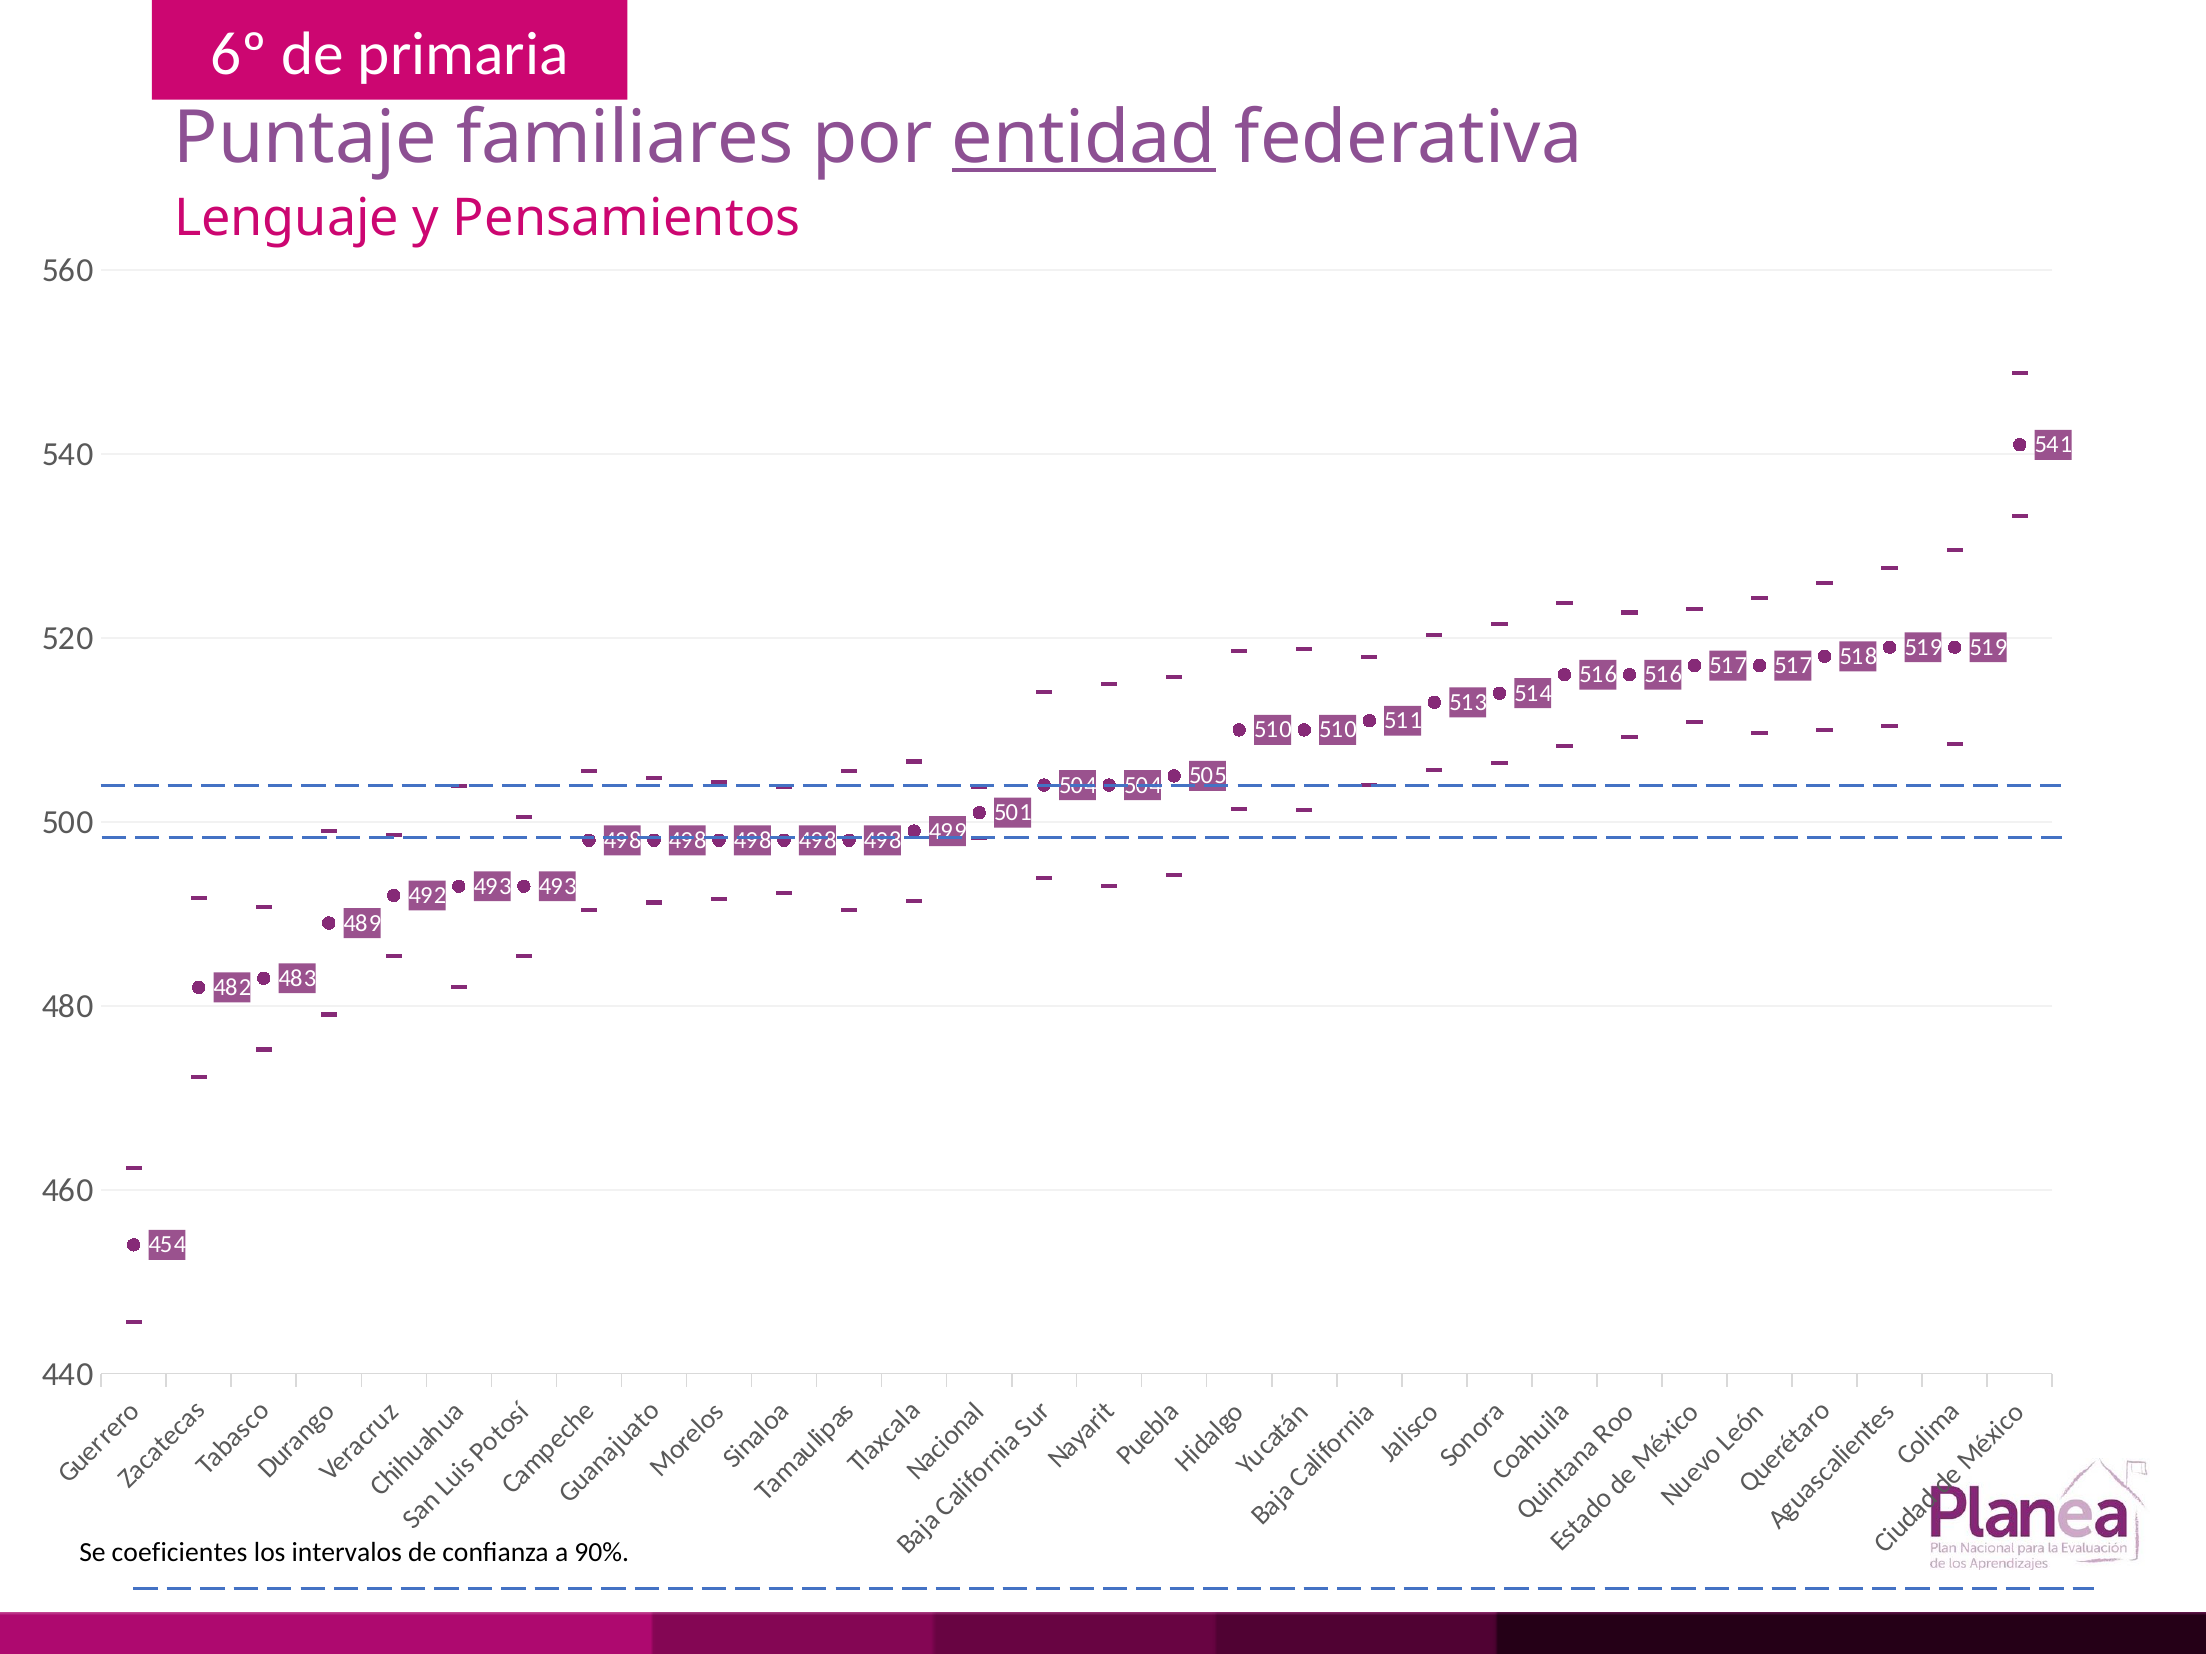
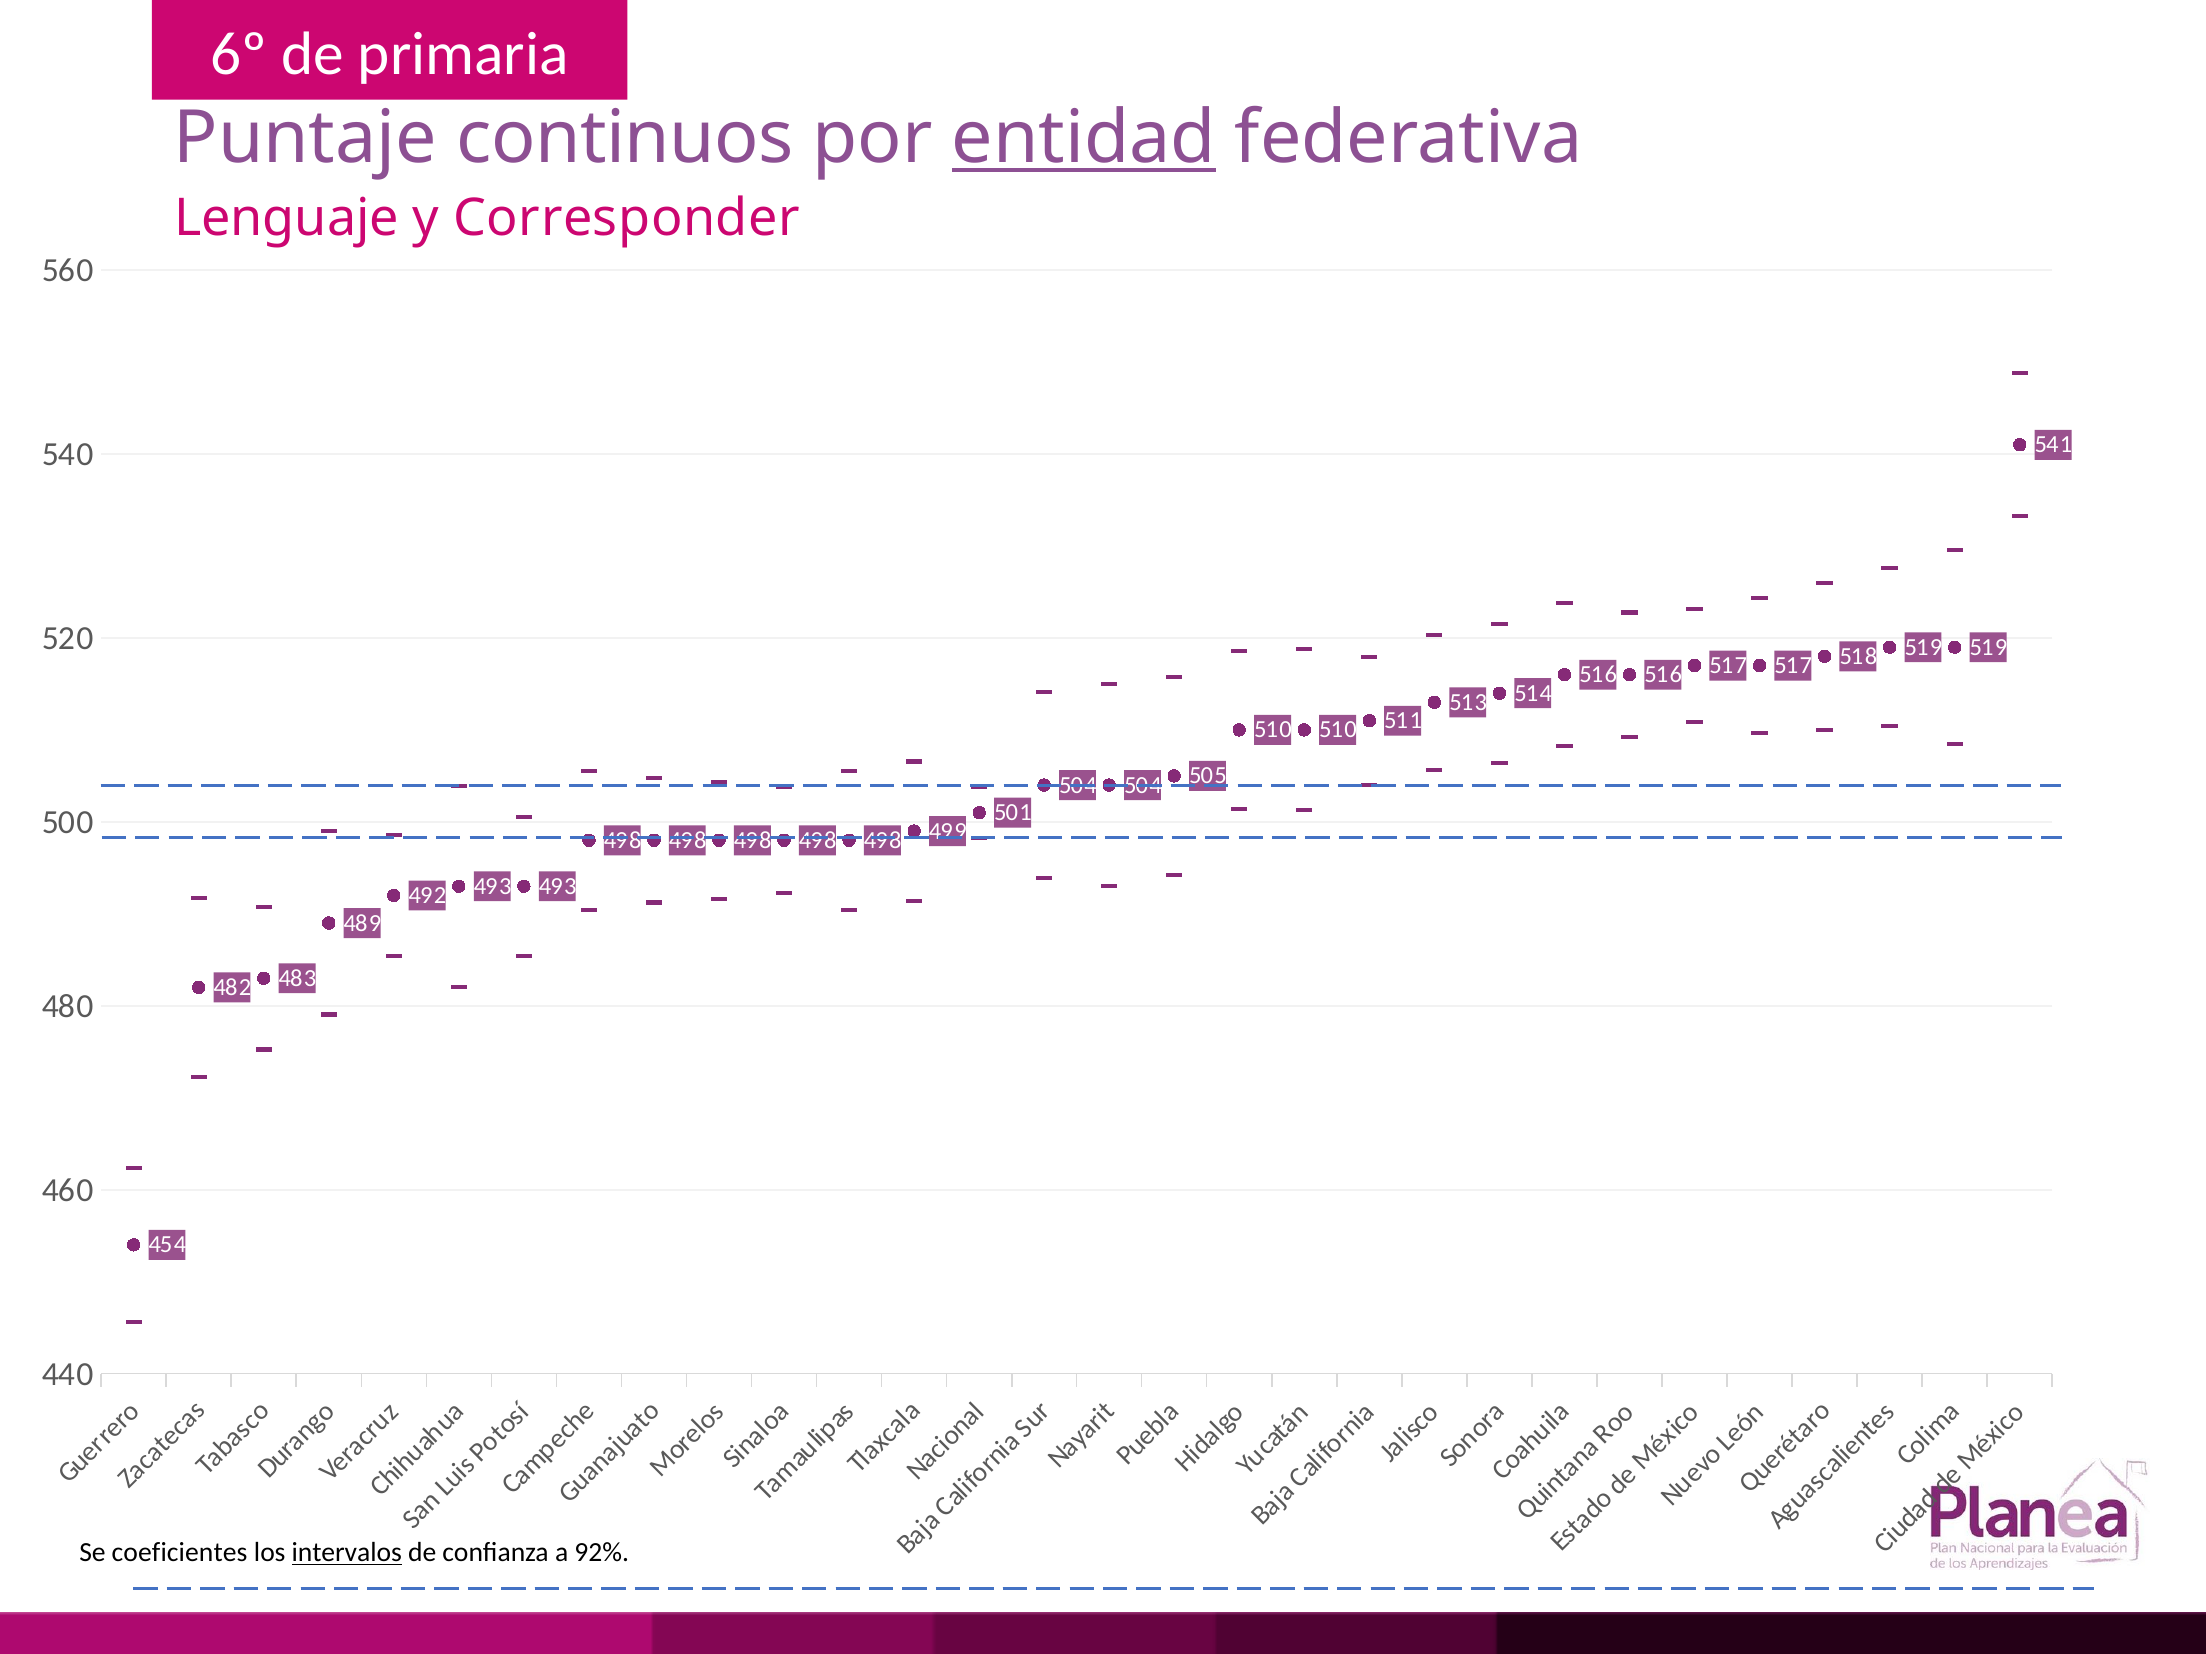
familiares: familiares -> continuos
Pensamientos: Pensamientos -> Corresponder
intervalos underline: none -> present
90%: 90% -> 92%
